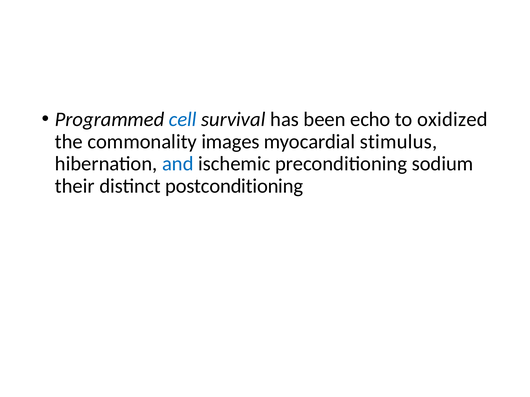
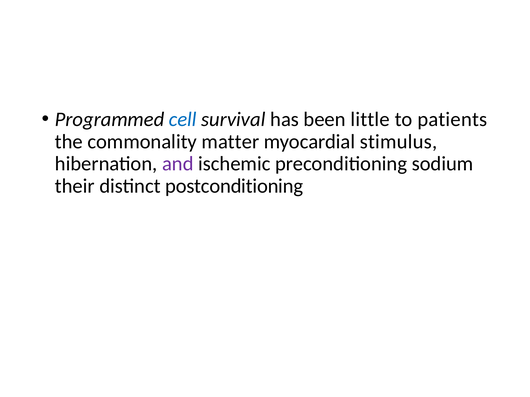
echo: echo -> little
oxidized: oxidized -> patients
images: images -> matter
and colour: blue -> purple
